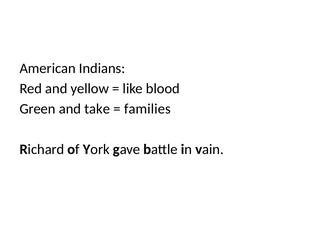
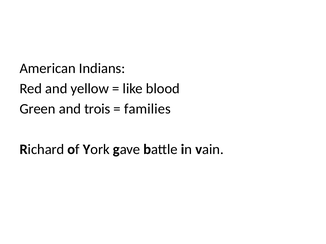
take: take -> trois
